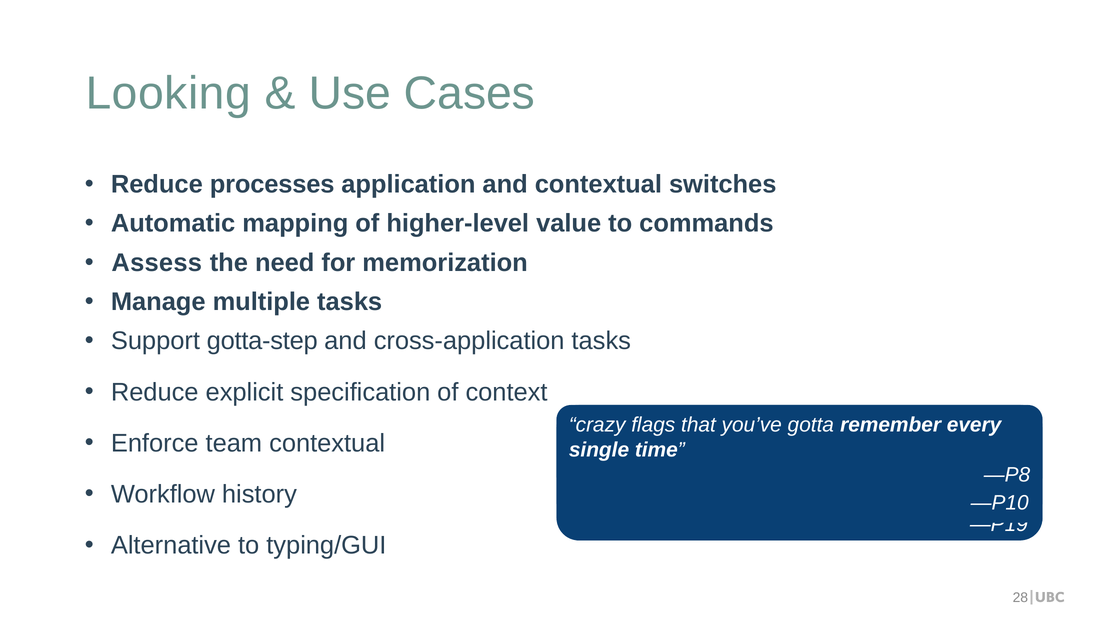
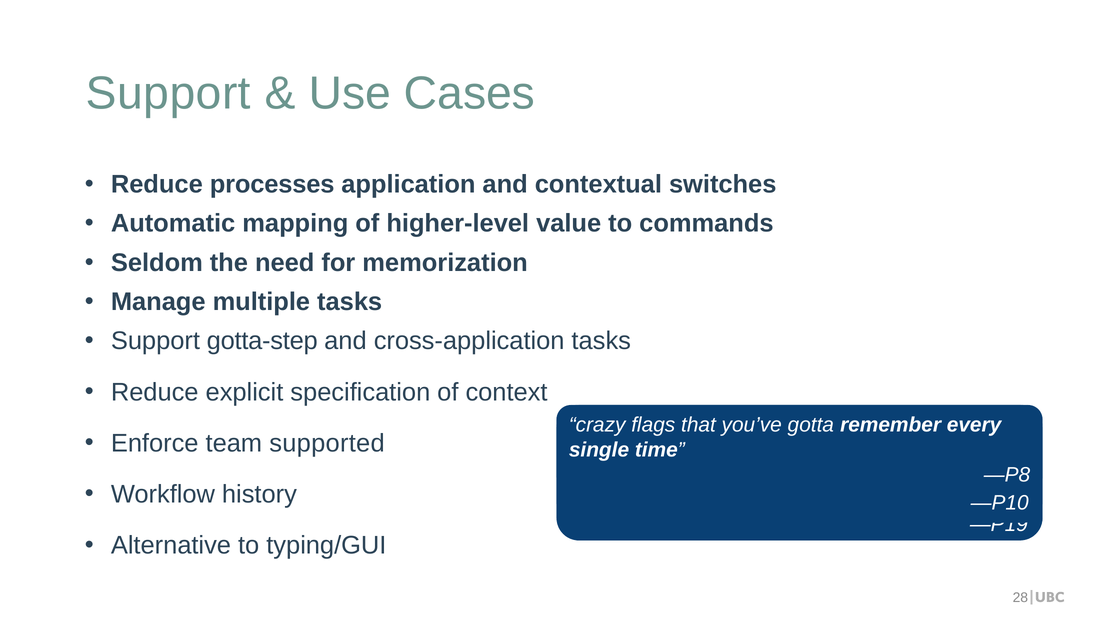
Looking at (168, 94): Looking -> Support
Assess at (157, 263): Assess -> Seldom
team contextual: contextual -> supported
